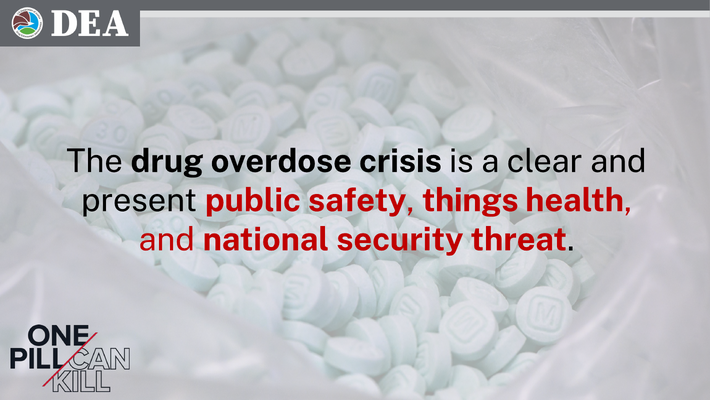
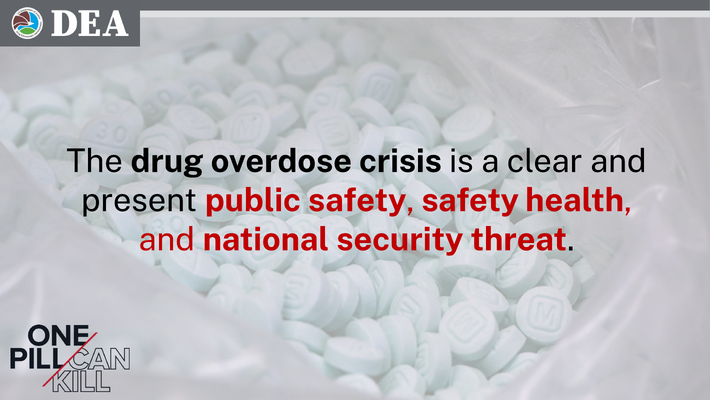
safety things: things -> safety
